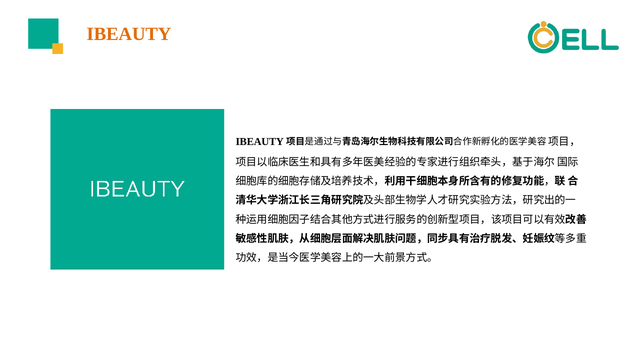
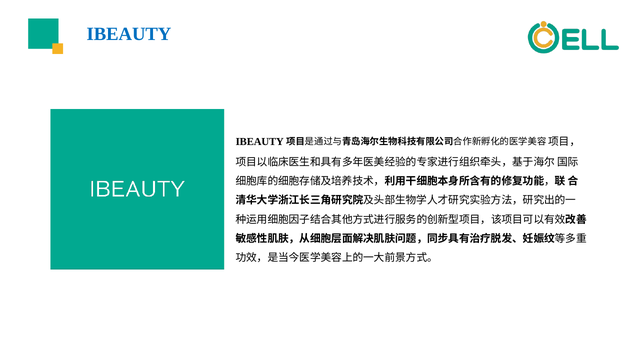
IBEAUTY at (129, 34) colour: orange -> blue
